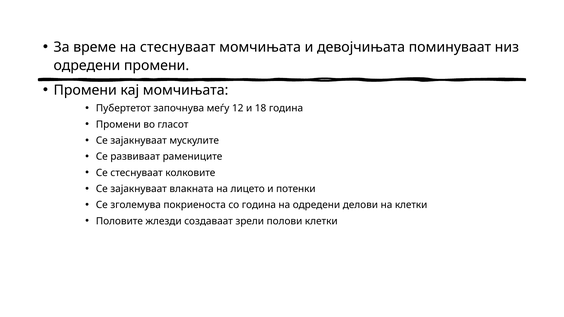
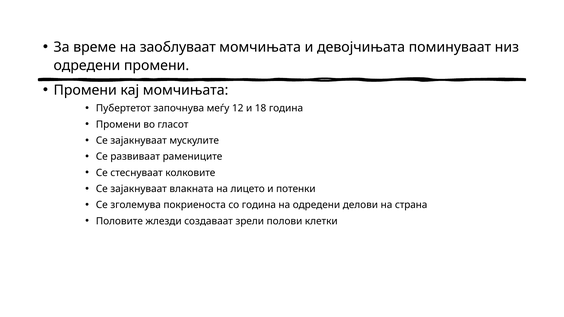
на стеснуваат: стеснуваат -> заоблуваат
на клетки: клетки -> страна
